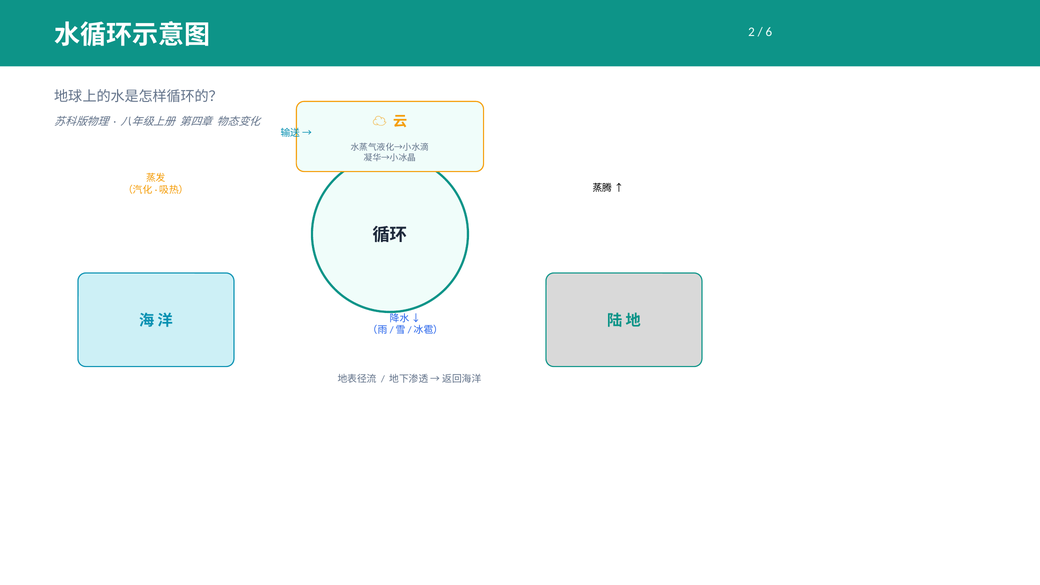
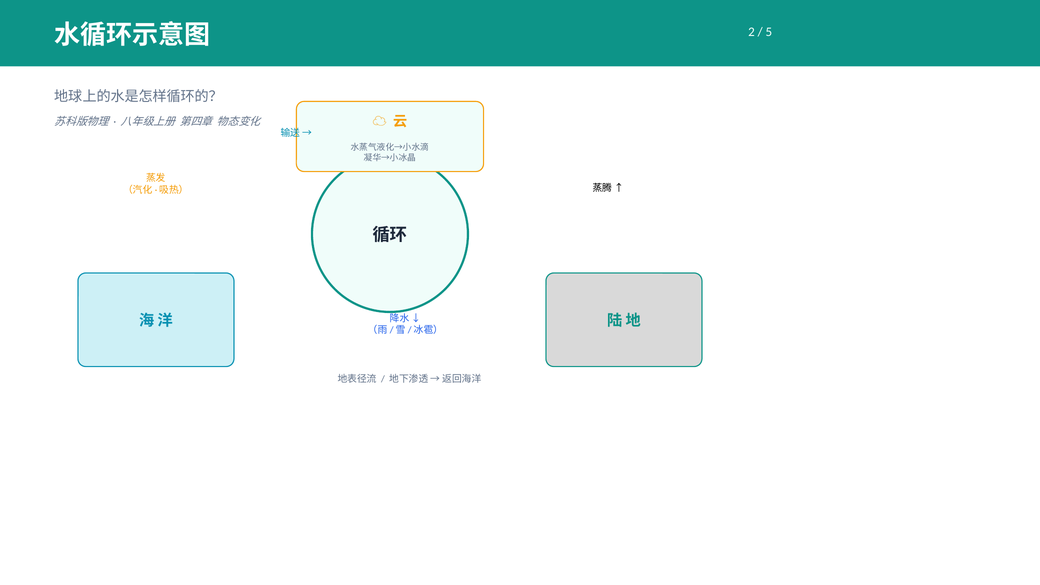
6: 6 -> 5
